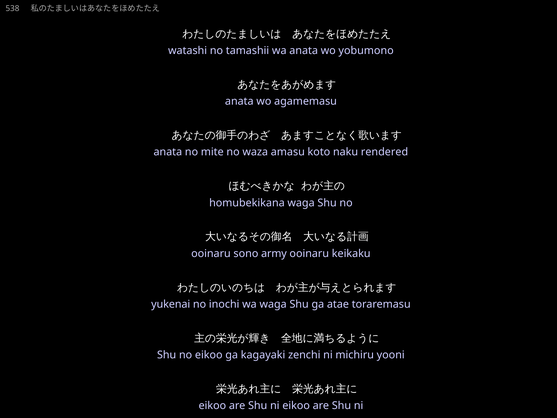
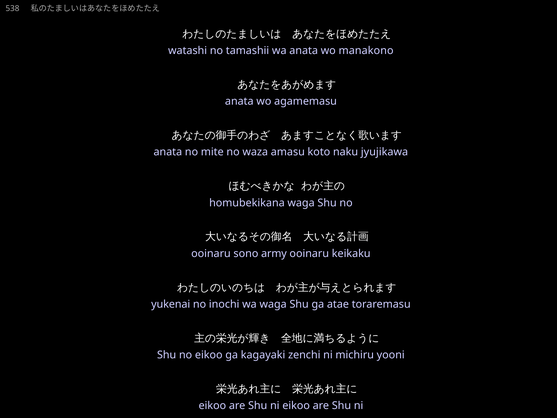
yobumono: yobumono -> manakono
rendered: rendered -> jyujikawa
